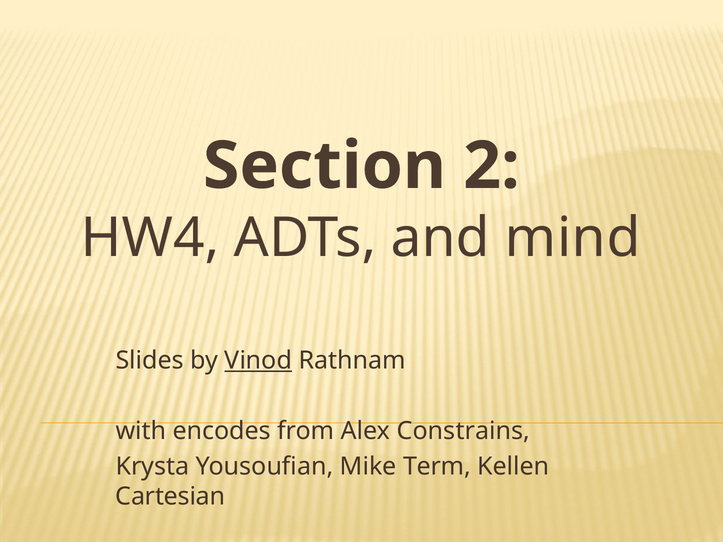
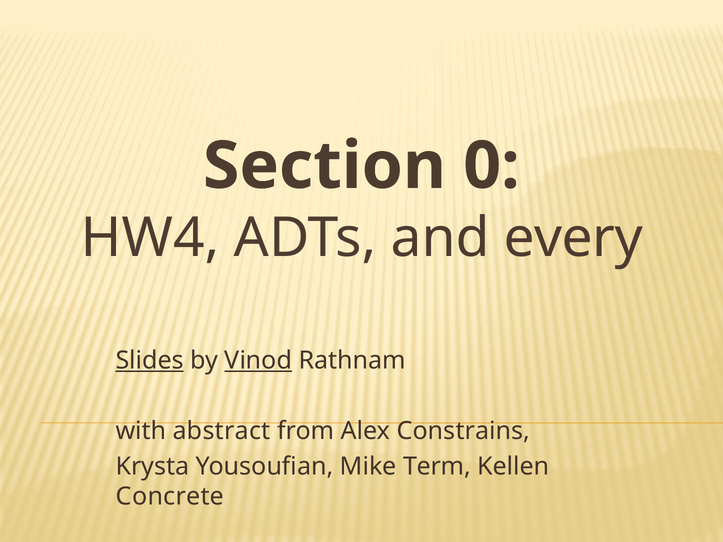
2: 2 -> 0
mind: mind -> every
Slides underline: none -> present
encodes: encodes -> abstract
Cartesian: Cartesian -> Concrete
